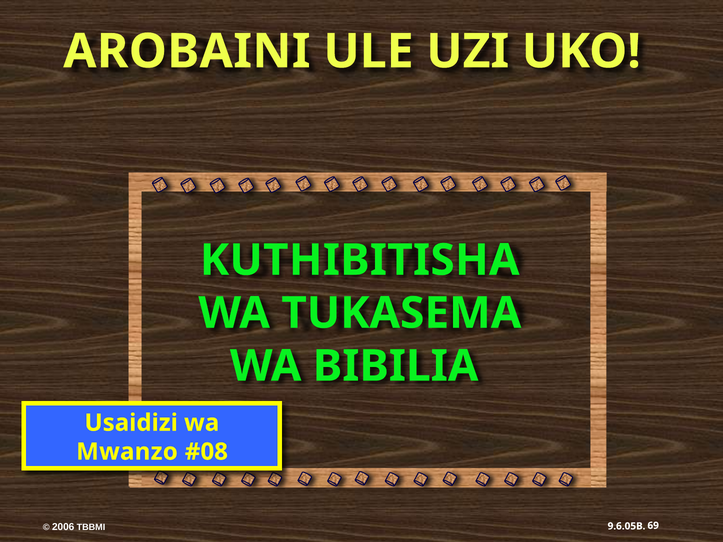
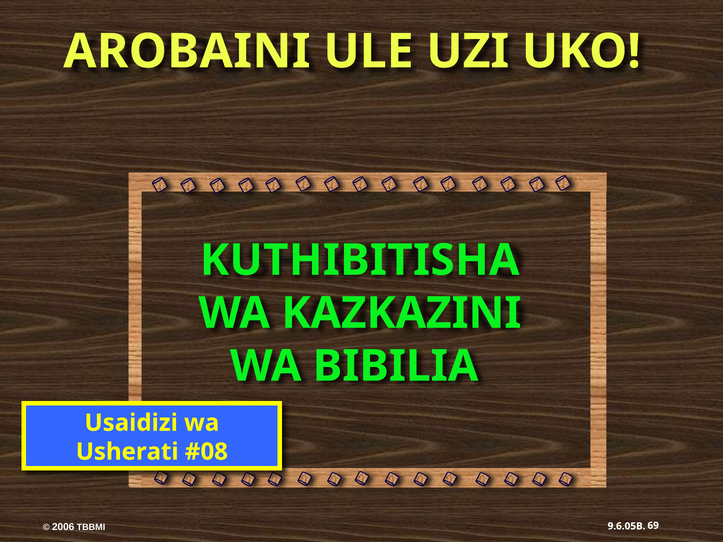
TUKASEMA: TUKASEMA -> KAZKAZINI
Mwanzo: Mwanzo -> Usherati
